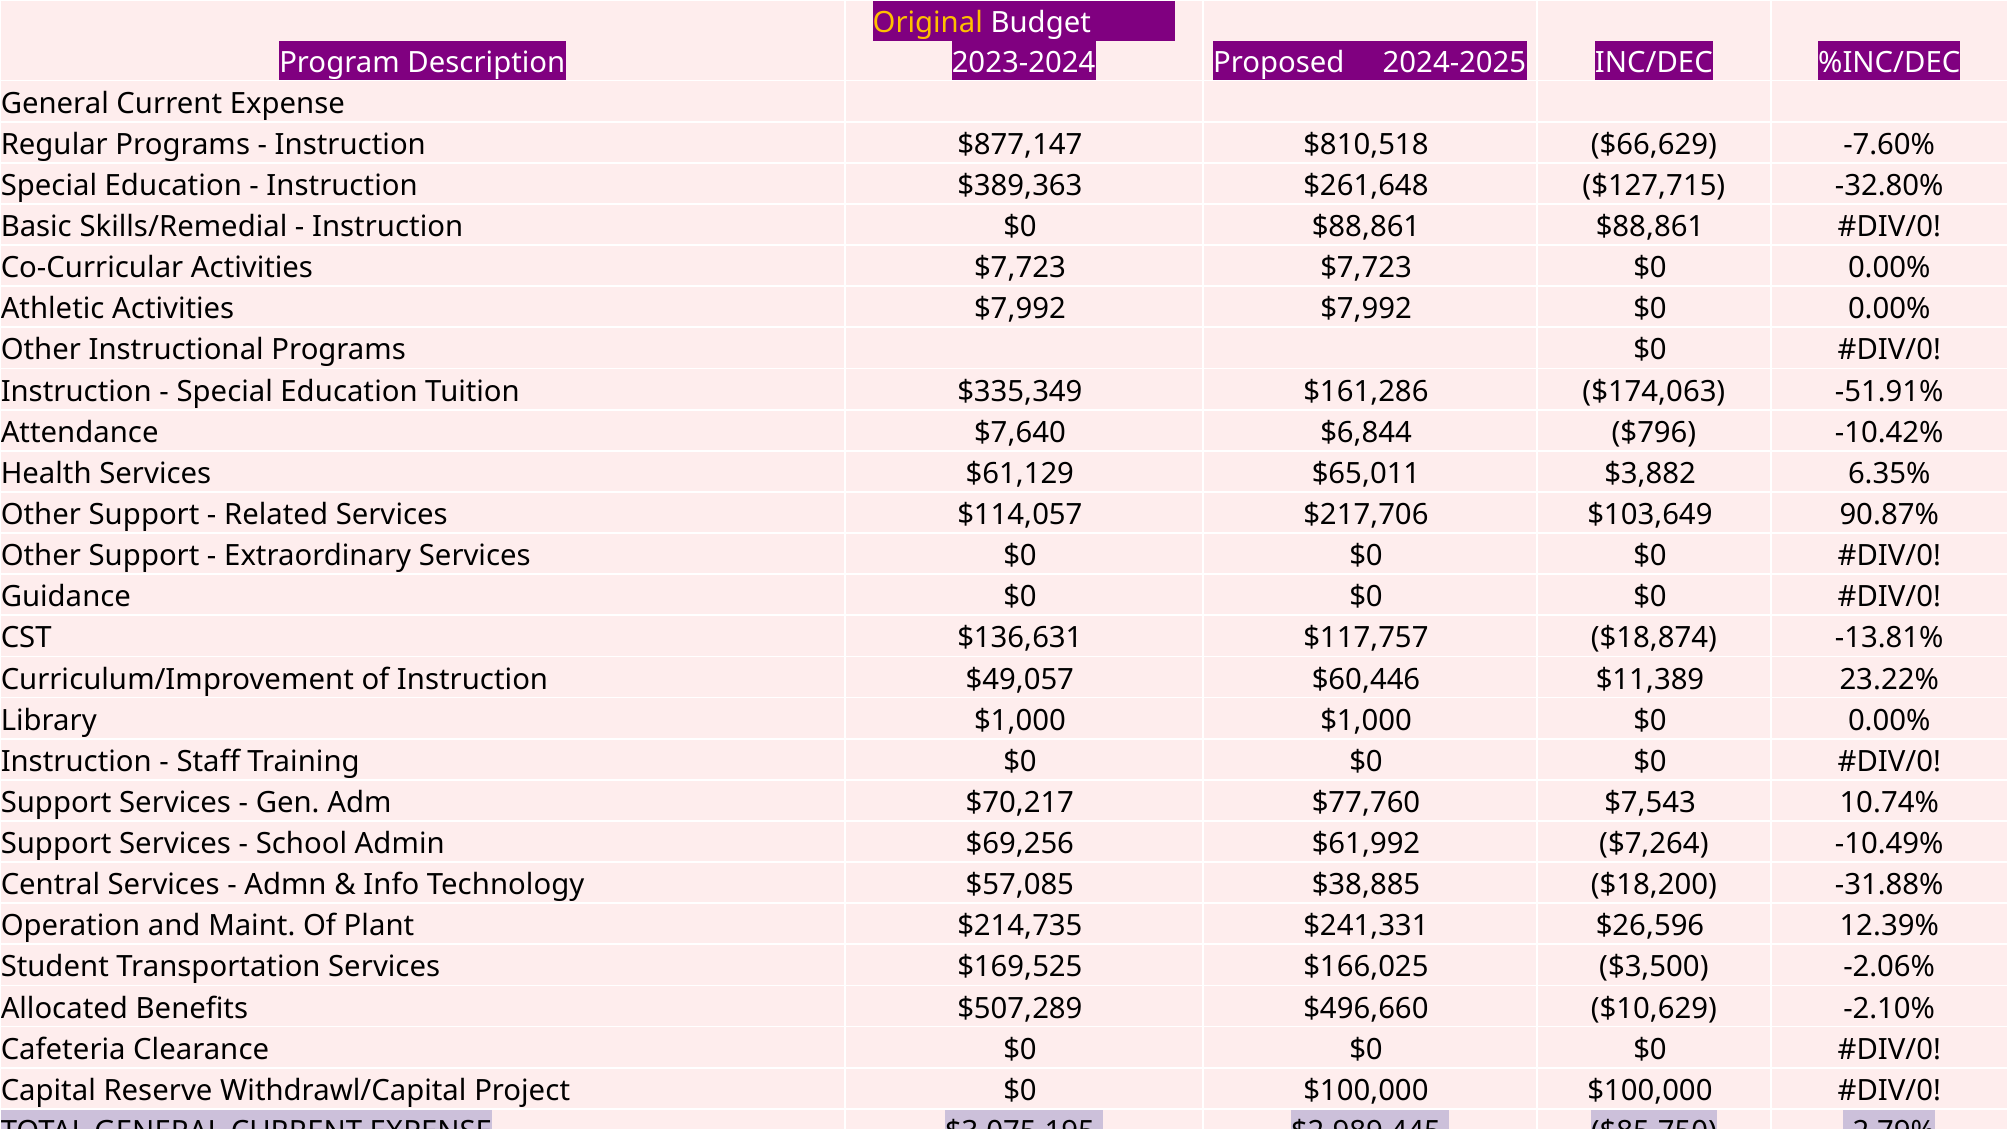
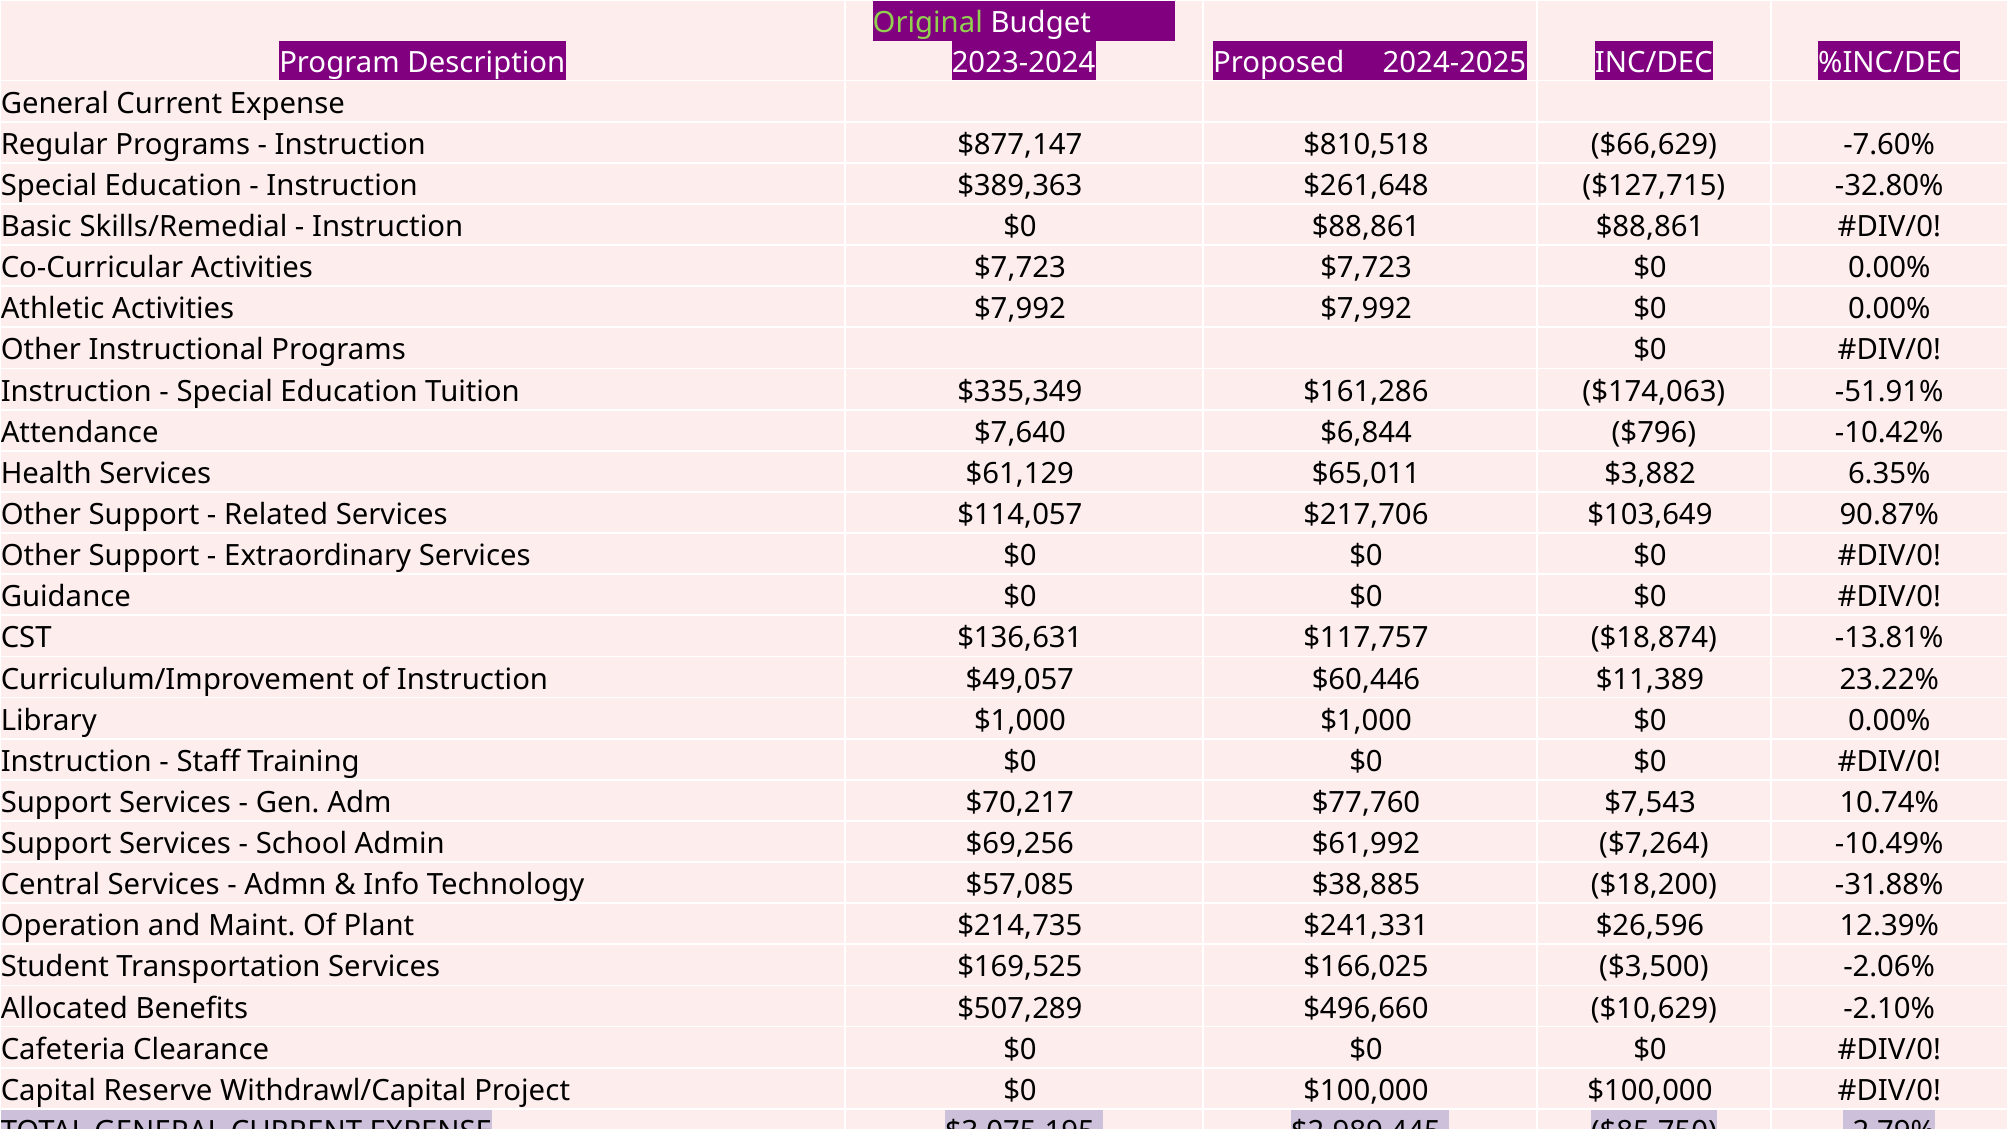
Original colour: yellow -> light green
